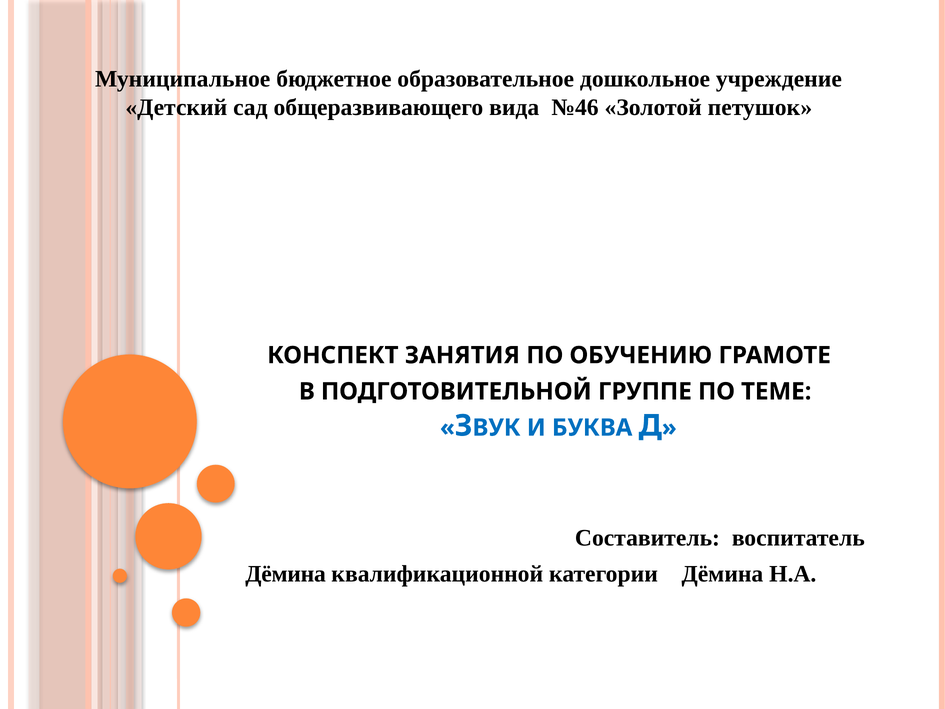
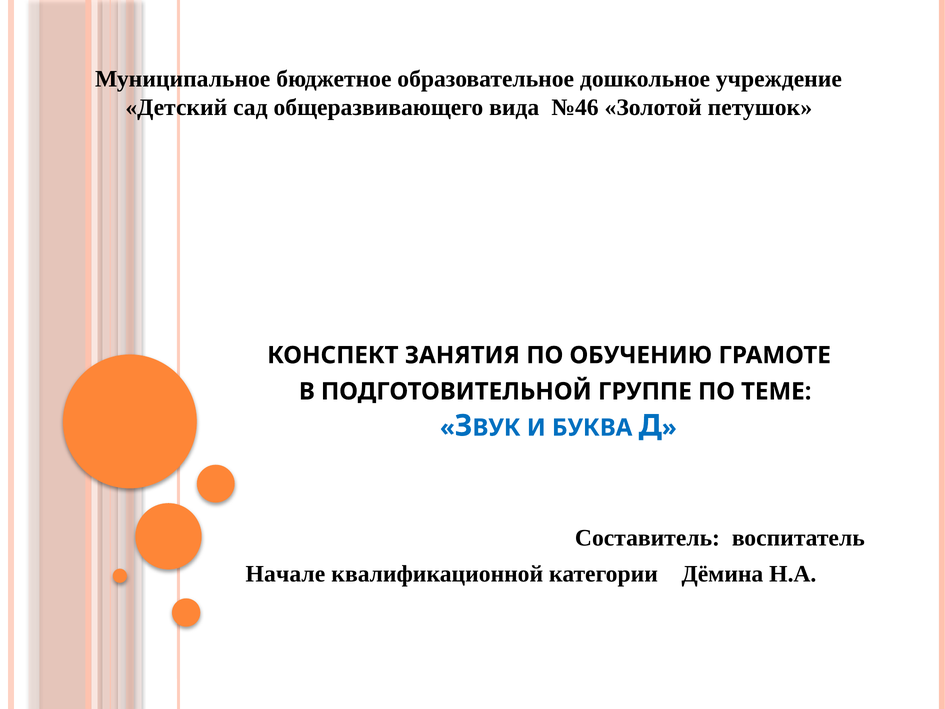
Дёмина at (286, 574): Дёмина -> Начале
